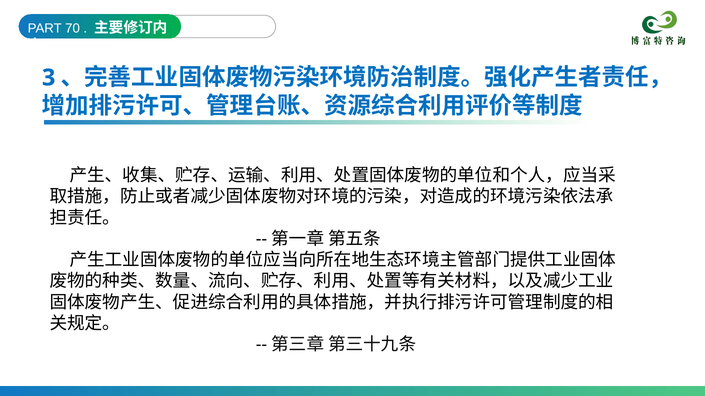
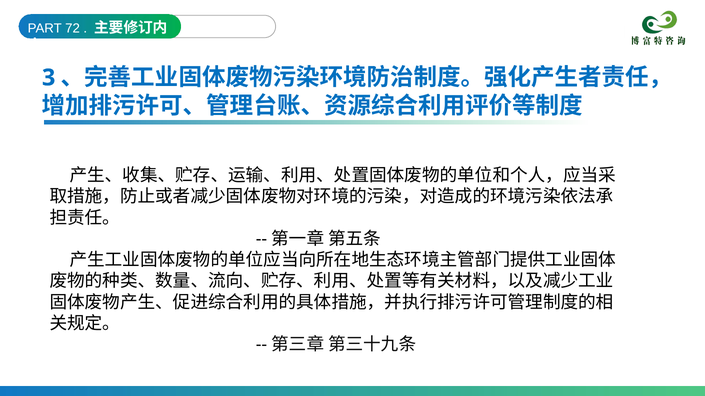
70: 70 -> 72
